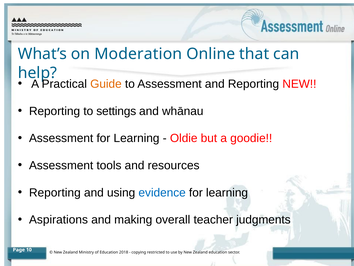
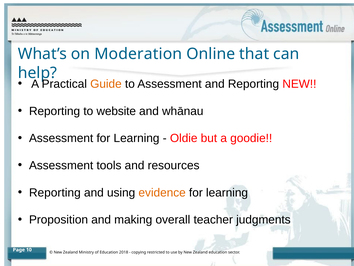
settings: settings -> website
evidence colour: blue -> orange
Aspirations: Aspirations -> Proposition
